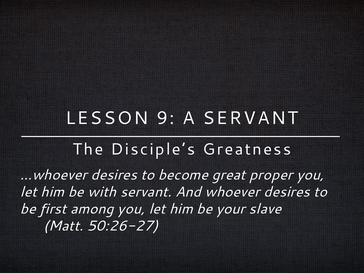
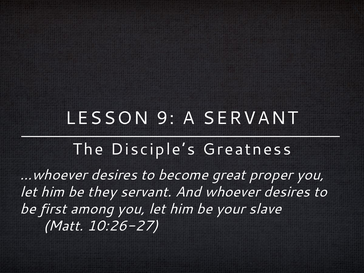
with: with -> they
50:26-27: 50:26-27 -> 10:26-27
